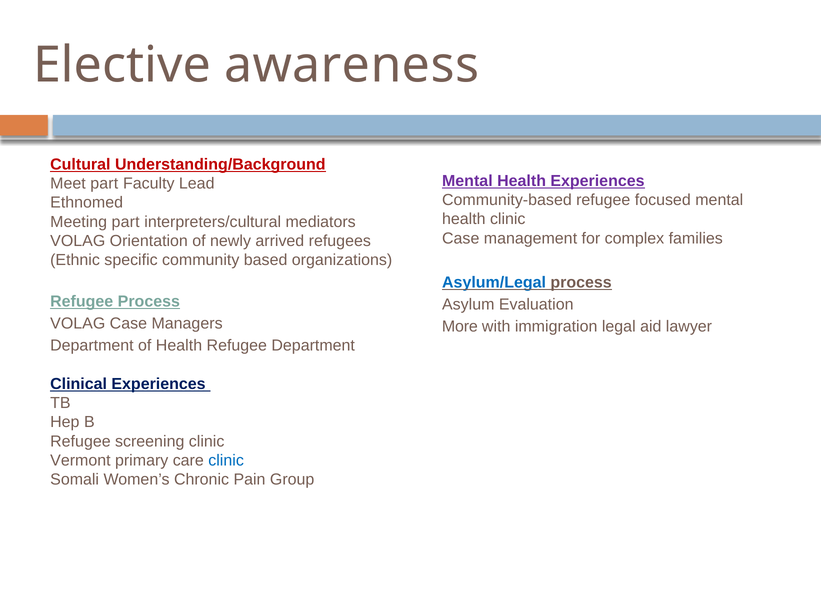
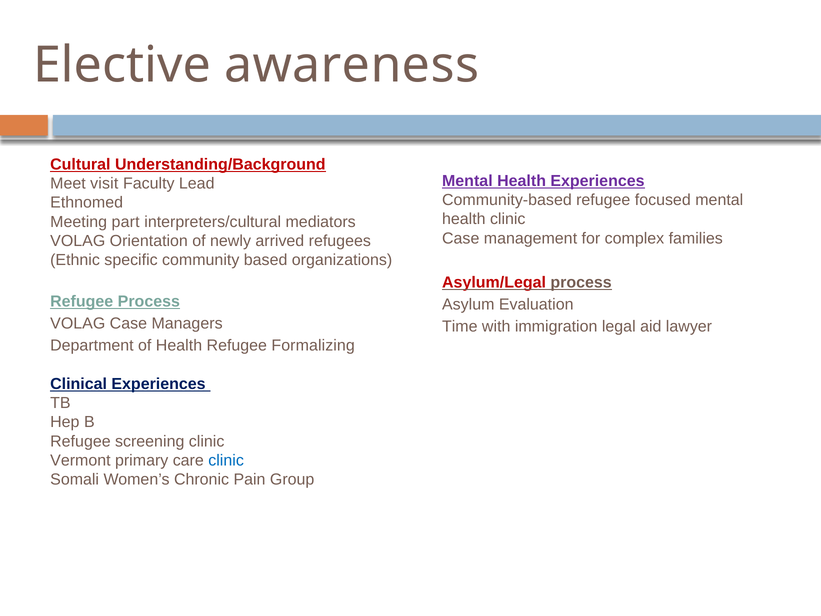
Meet part: part -> visit
Asylum/Legal colour: blue -> red
More: More -> Time
Refugee Department: Department -> Formalizing
